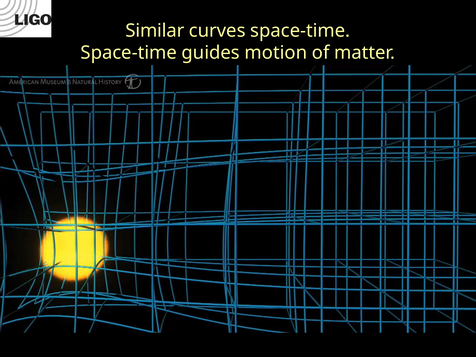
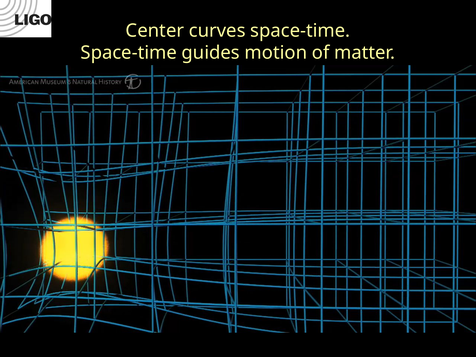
Similar: Similar -> Center
